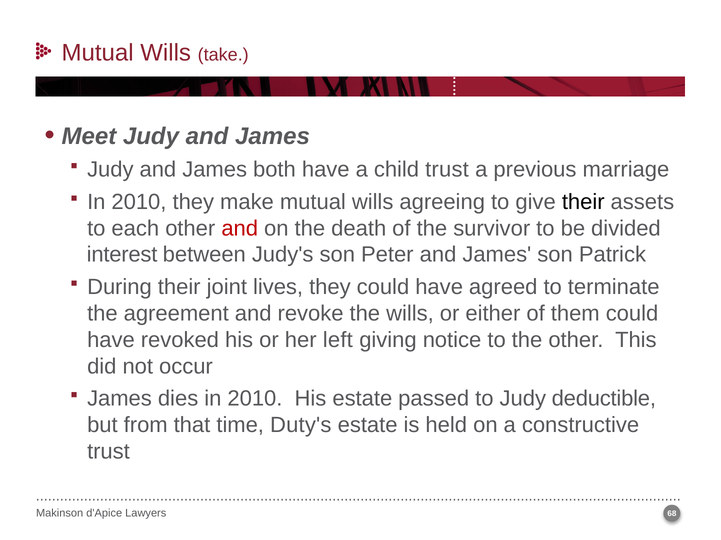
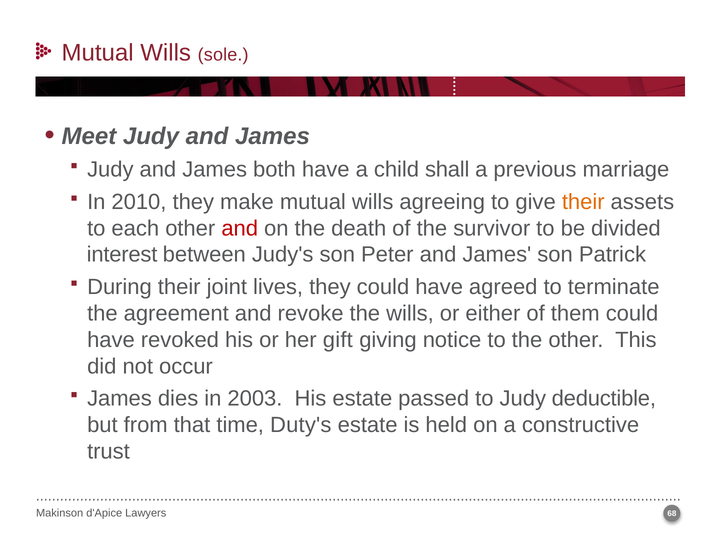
take: take -> sole
child trust: trust -> shall
their at (583, 202) colour: black -> orange
left: left -> gift
dies in 2010: 2010 -> 2003
